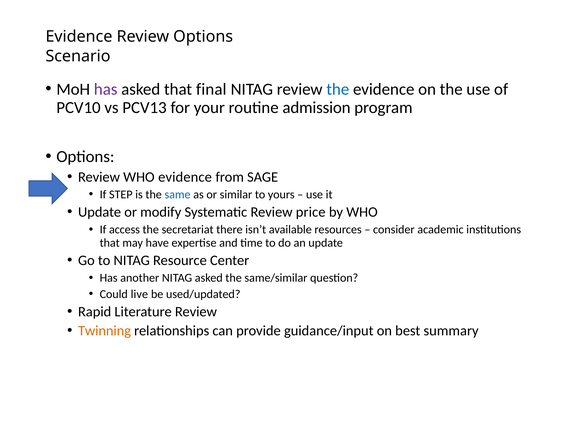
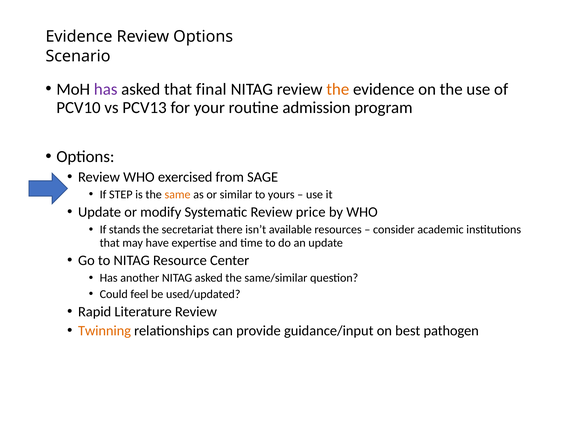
the at (338, 89) colour: blue -> orange
WHO evidence: evidence -> exercised
same colour: blue -> orange
access: access -> stands
live: live -> feel
summary: summary -> pathogen
